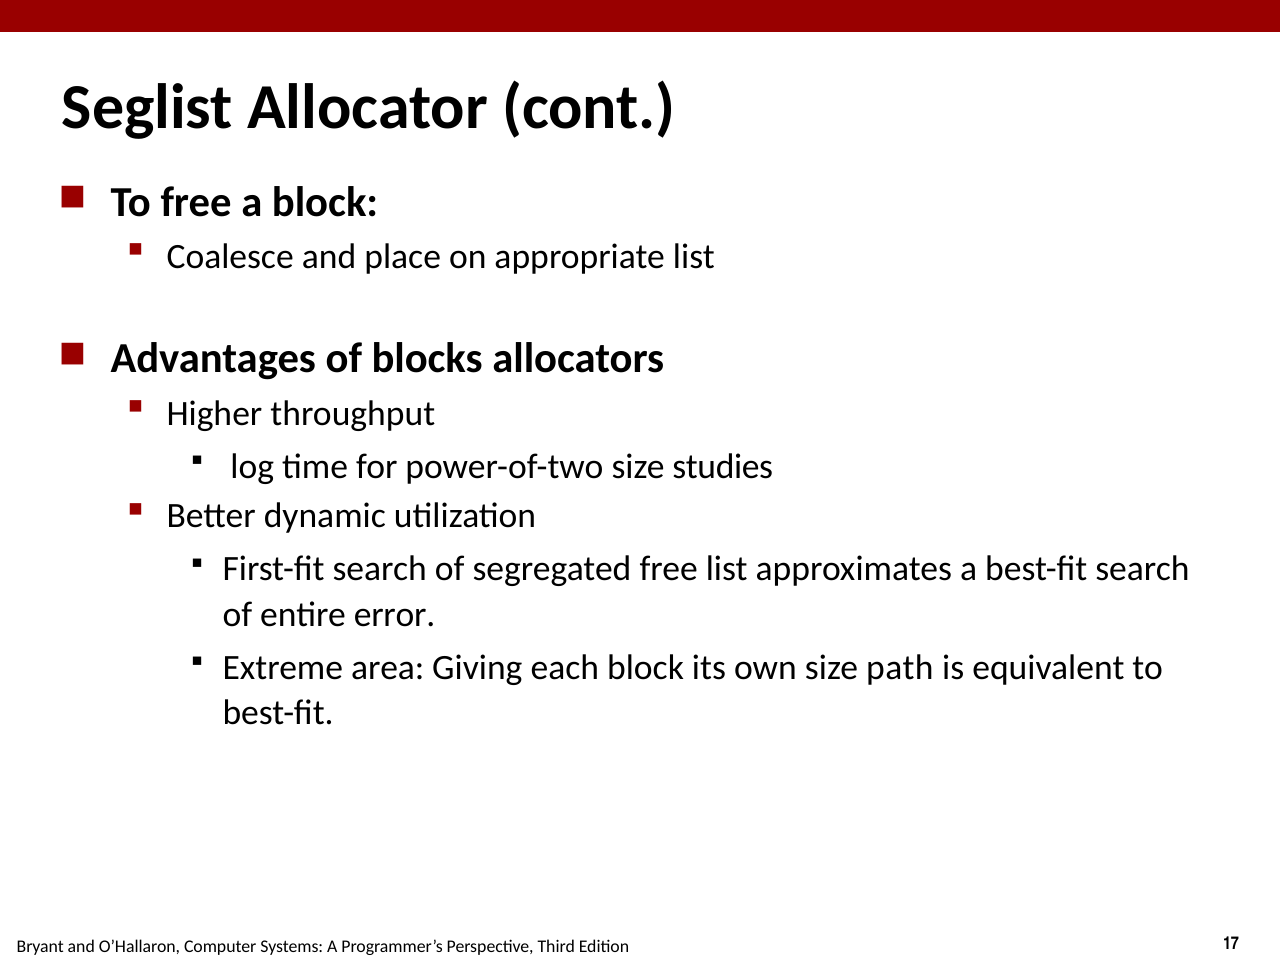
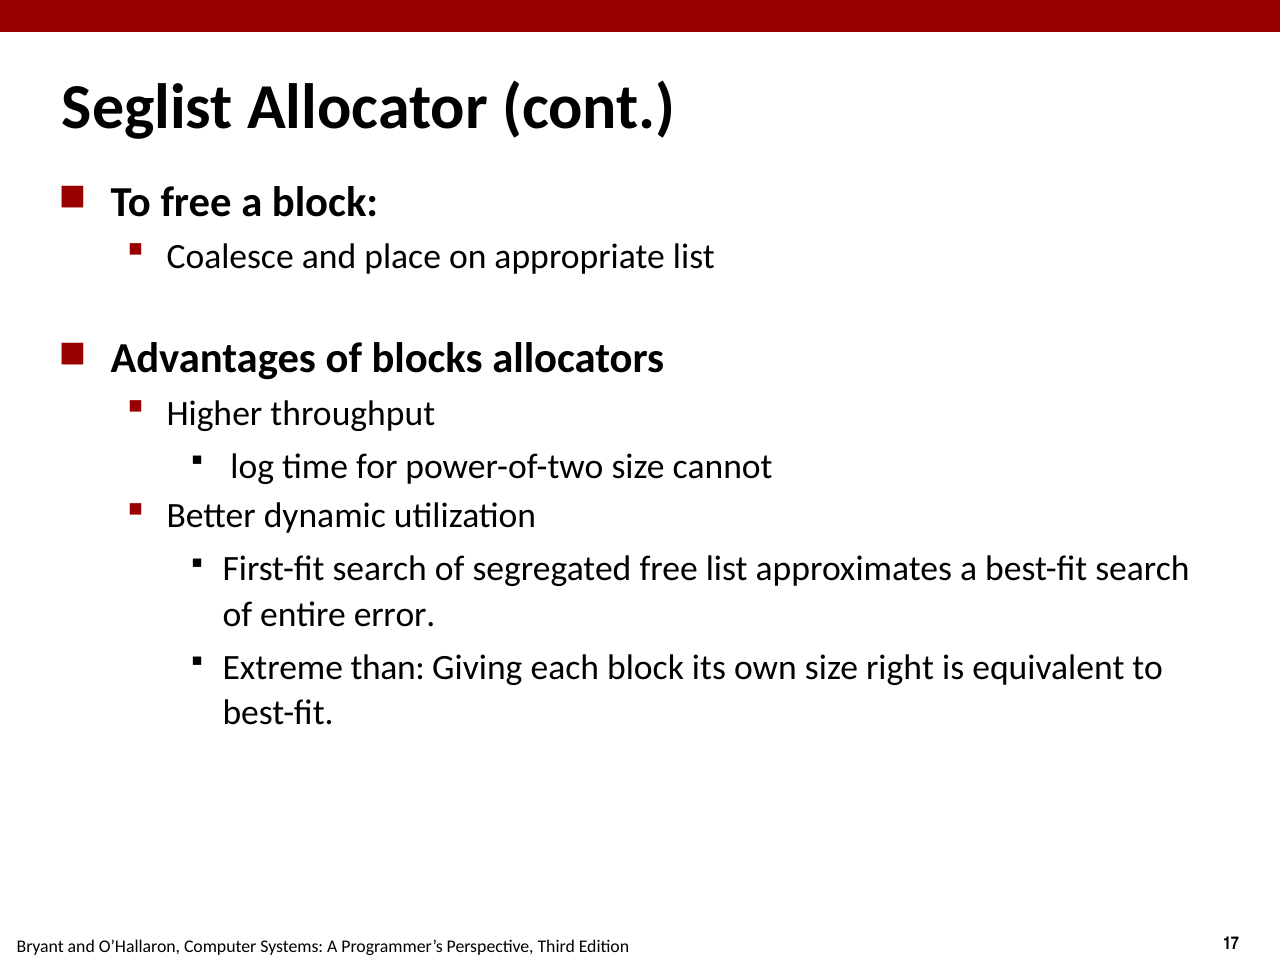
studies: studies -> cannot
area: area -> than
path: path -> right
